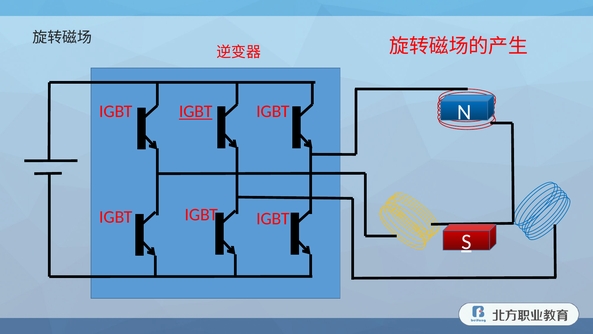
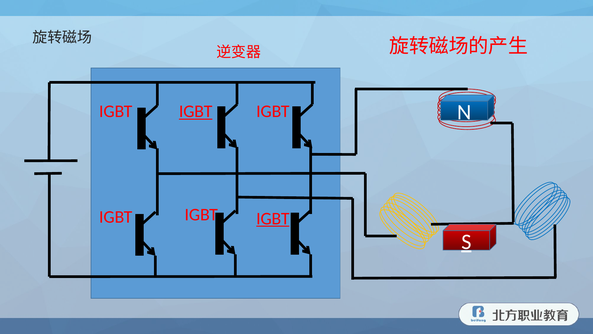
IGBT at (273, 218) underline: none -> present
